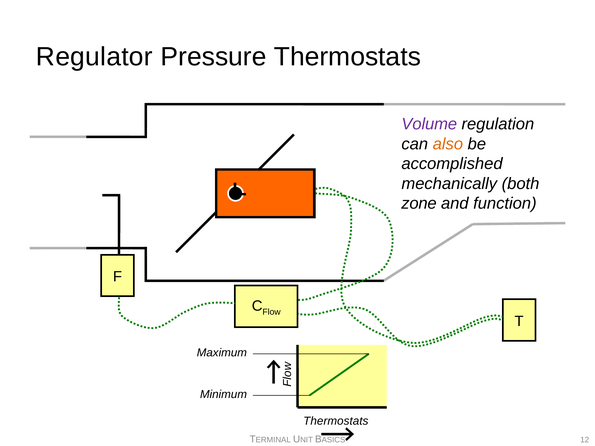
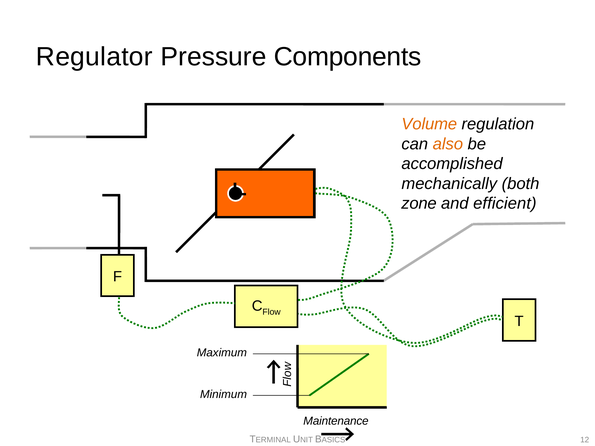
Pressure Thermostats: Thermostats -> Components
Volume colour: purple -> orange
function: function -> efficient
Thermostats at (336, 421): Thermostats -> Maintenance
